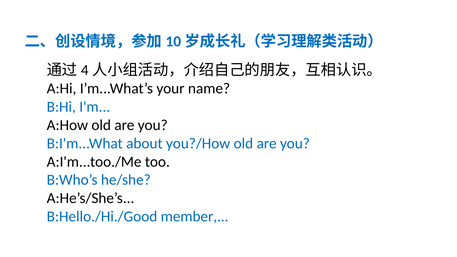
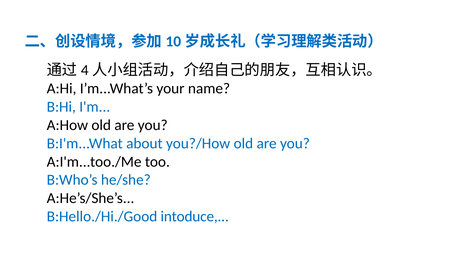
member: member -> intoduce
